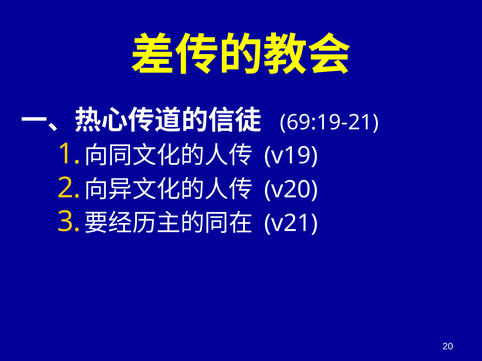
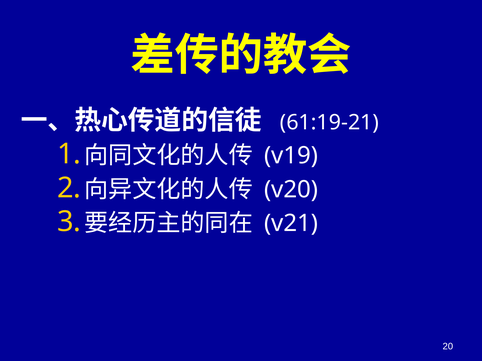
69:19-21: 69:19-21 -> 61:19-21
